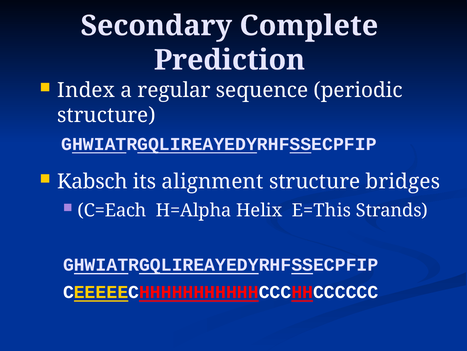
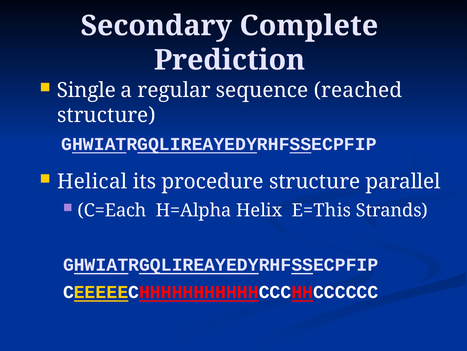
Index: Index -> Single
periodic: periodic -> reached
Kabsch: Kabsch -> Helical
alignment: alignment -> procedure
bridges: bridges -> parallel
